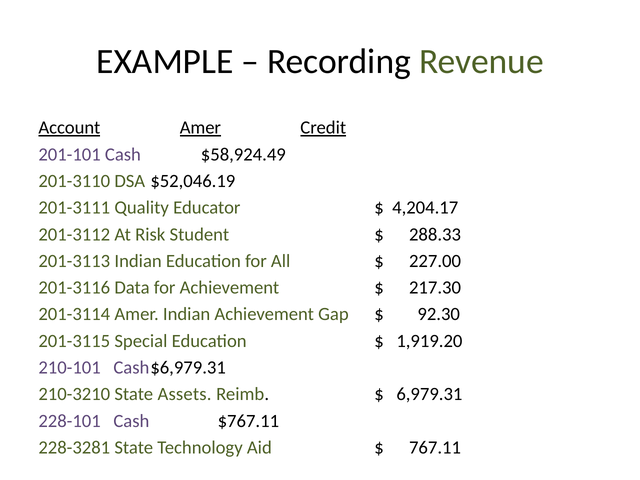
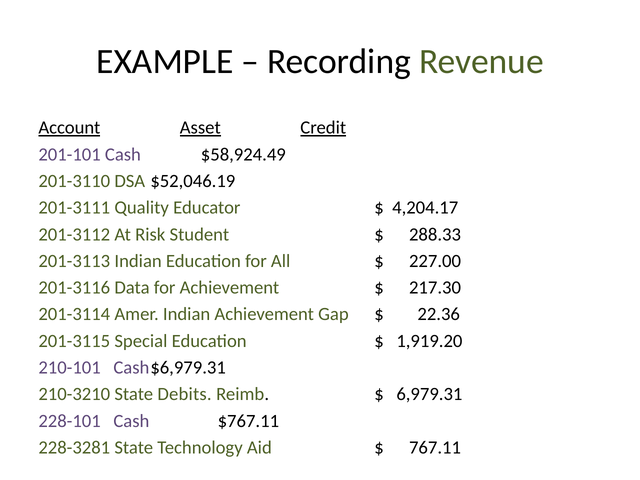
Account Amer: Amer -> Asset
92.30: 92.30 -> 22.36
Assets: Assets -> Debits
